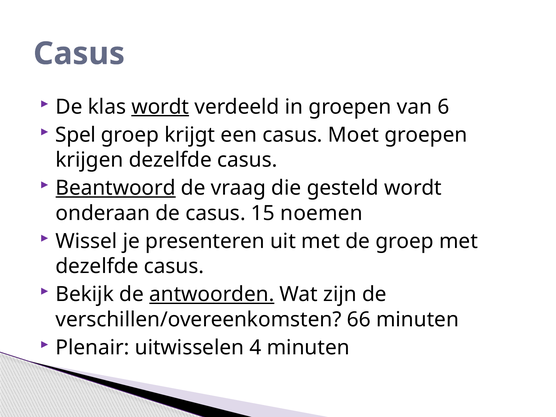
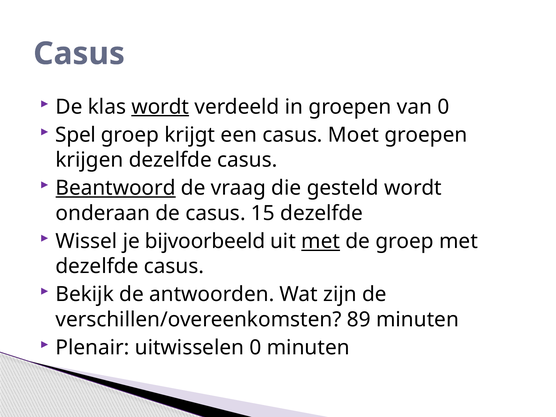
van 6: 6 -> 0
15 noemen: noemen -> dezelfde
presenteren: presenteren -> bijvoorbeeld
met at (321, 241) underline: none -> present
antwoorden underline: present -> none
66: 66 -> 89
uitwisselen 4: 4 -> 0
